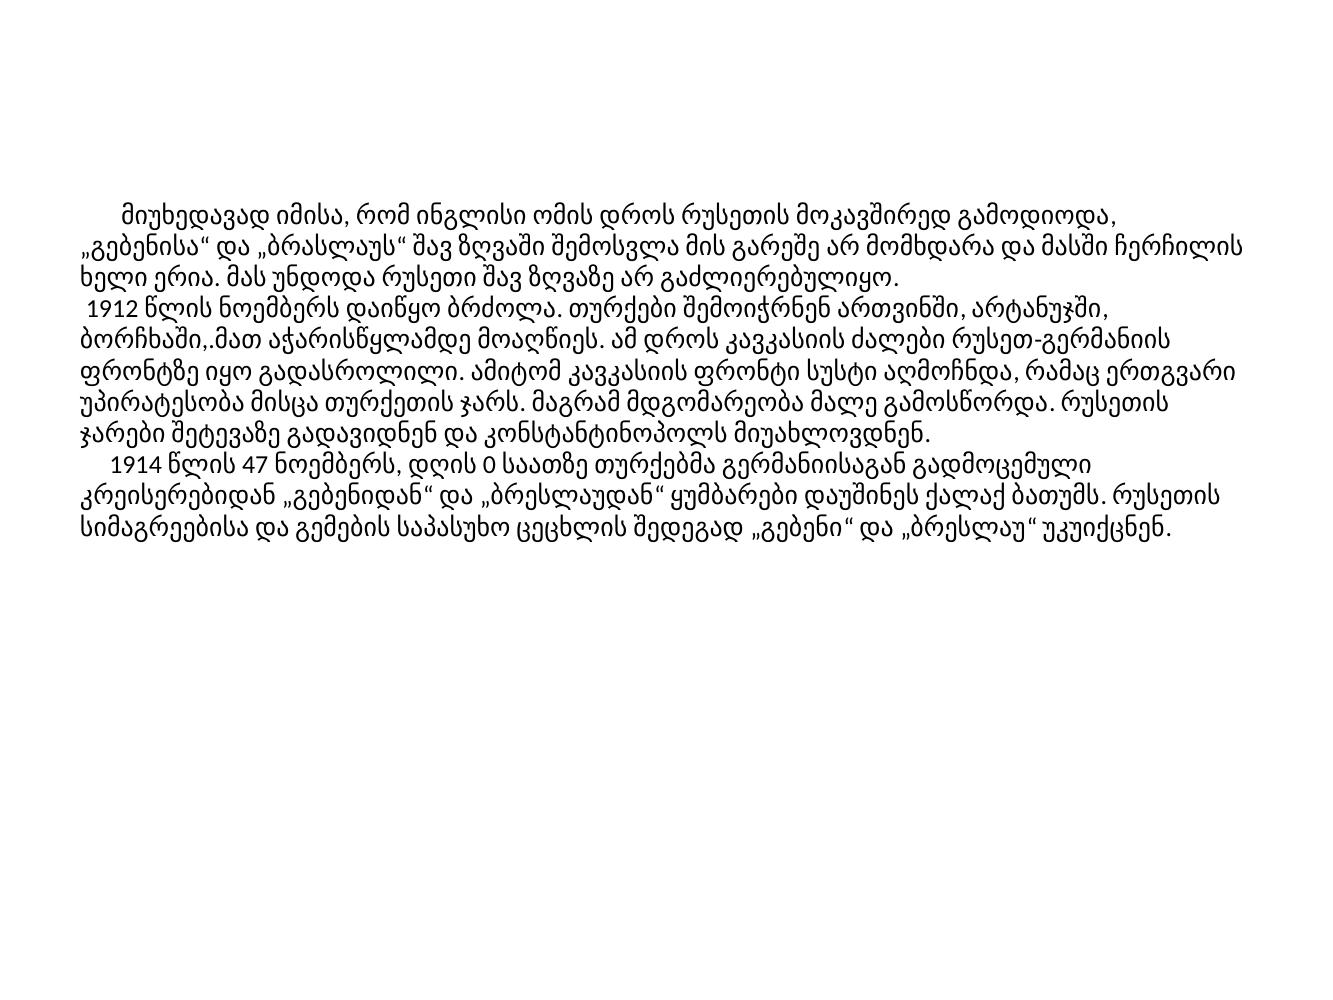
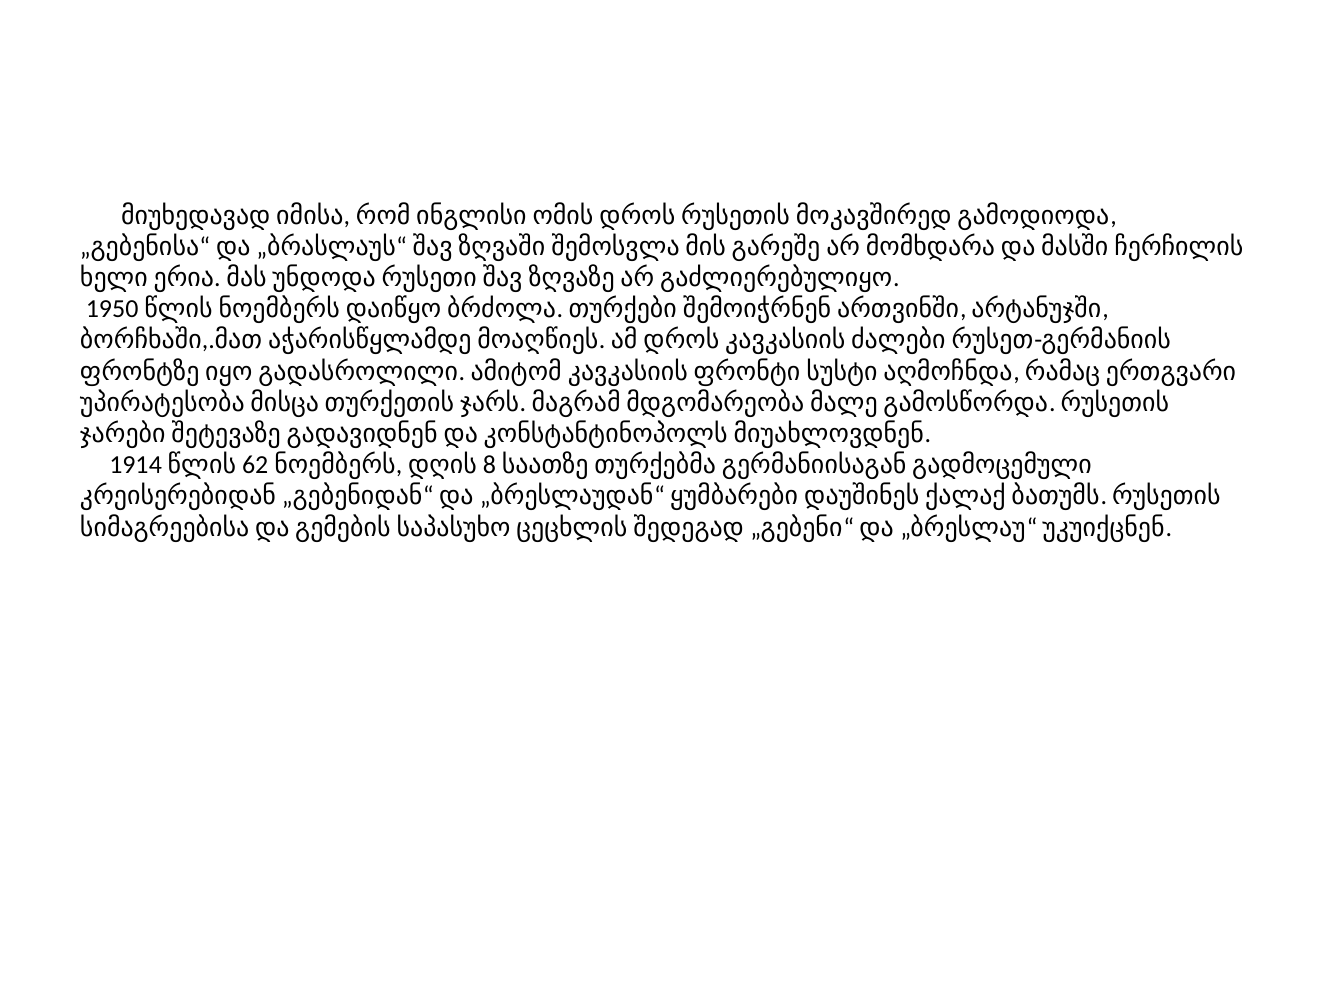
1912: 1912 -> 1950
47: 47 -> 62
0: 0 -> 8
